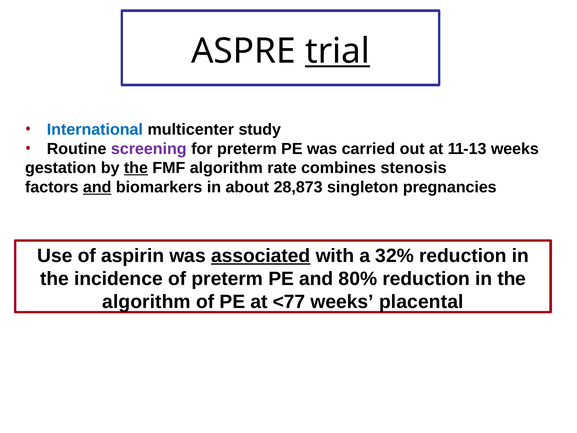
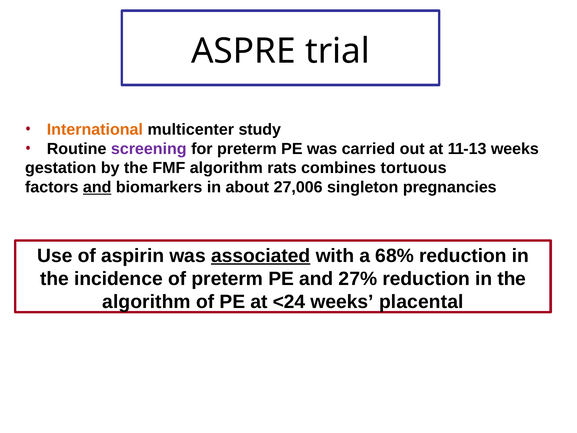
trial underline: present -> none
International colour: blue -> orange
the at (136, 168) underline: present -> none
rate: rate -> rats
stenosis: stenosis -> tortuous
28,873: 28,873 -> 27,006
32%: 32% -> 68%
80%: 80% -> 27%
<77: <77 -> <24
